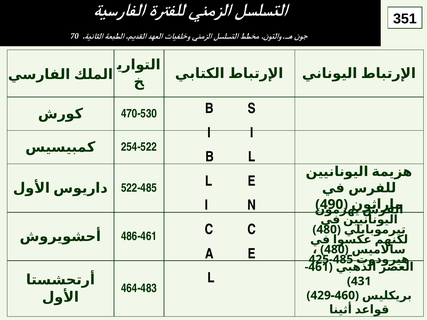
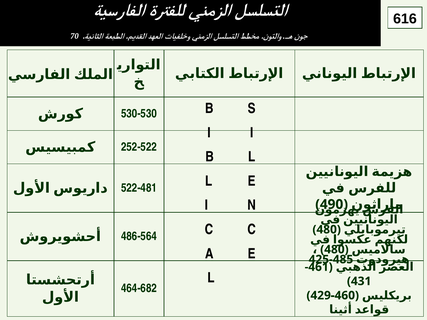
351: 351 -> 616
470-530: 470-530 -> 530-530
254-522: 254-522 -> 252-522
522-485: 522-485 -> 522-481
486-461: 486-461 -> 486-564
464-483: 464-483 -> 464-682
